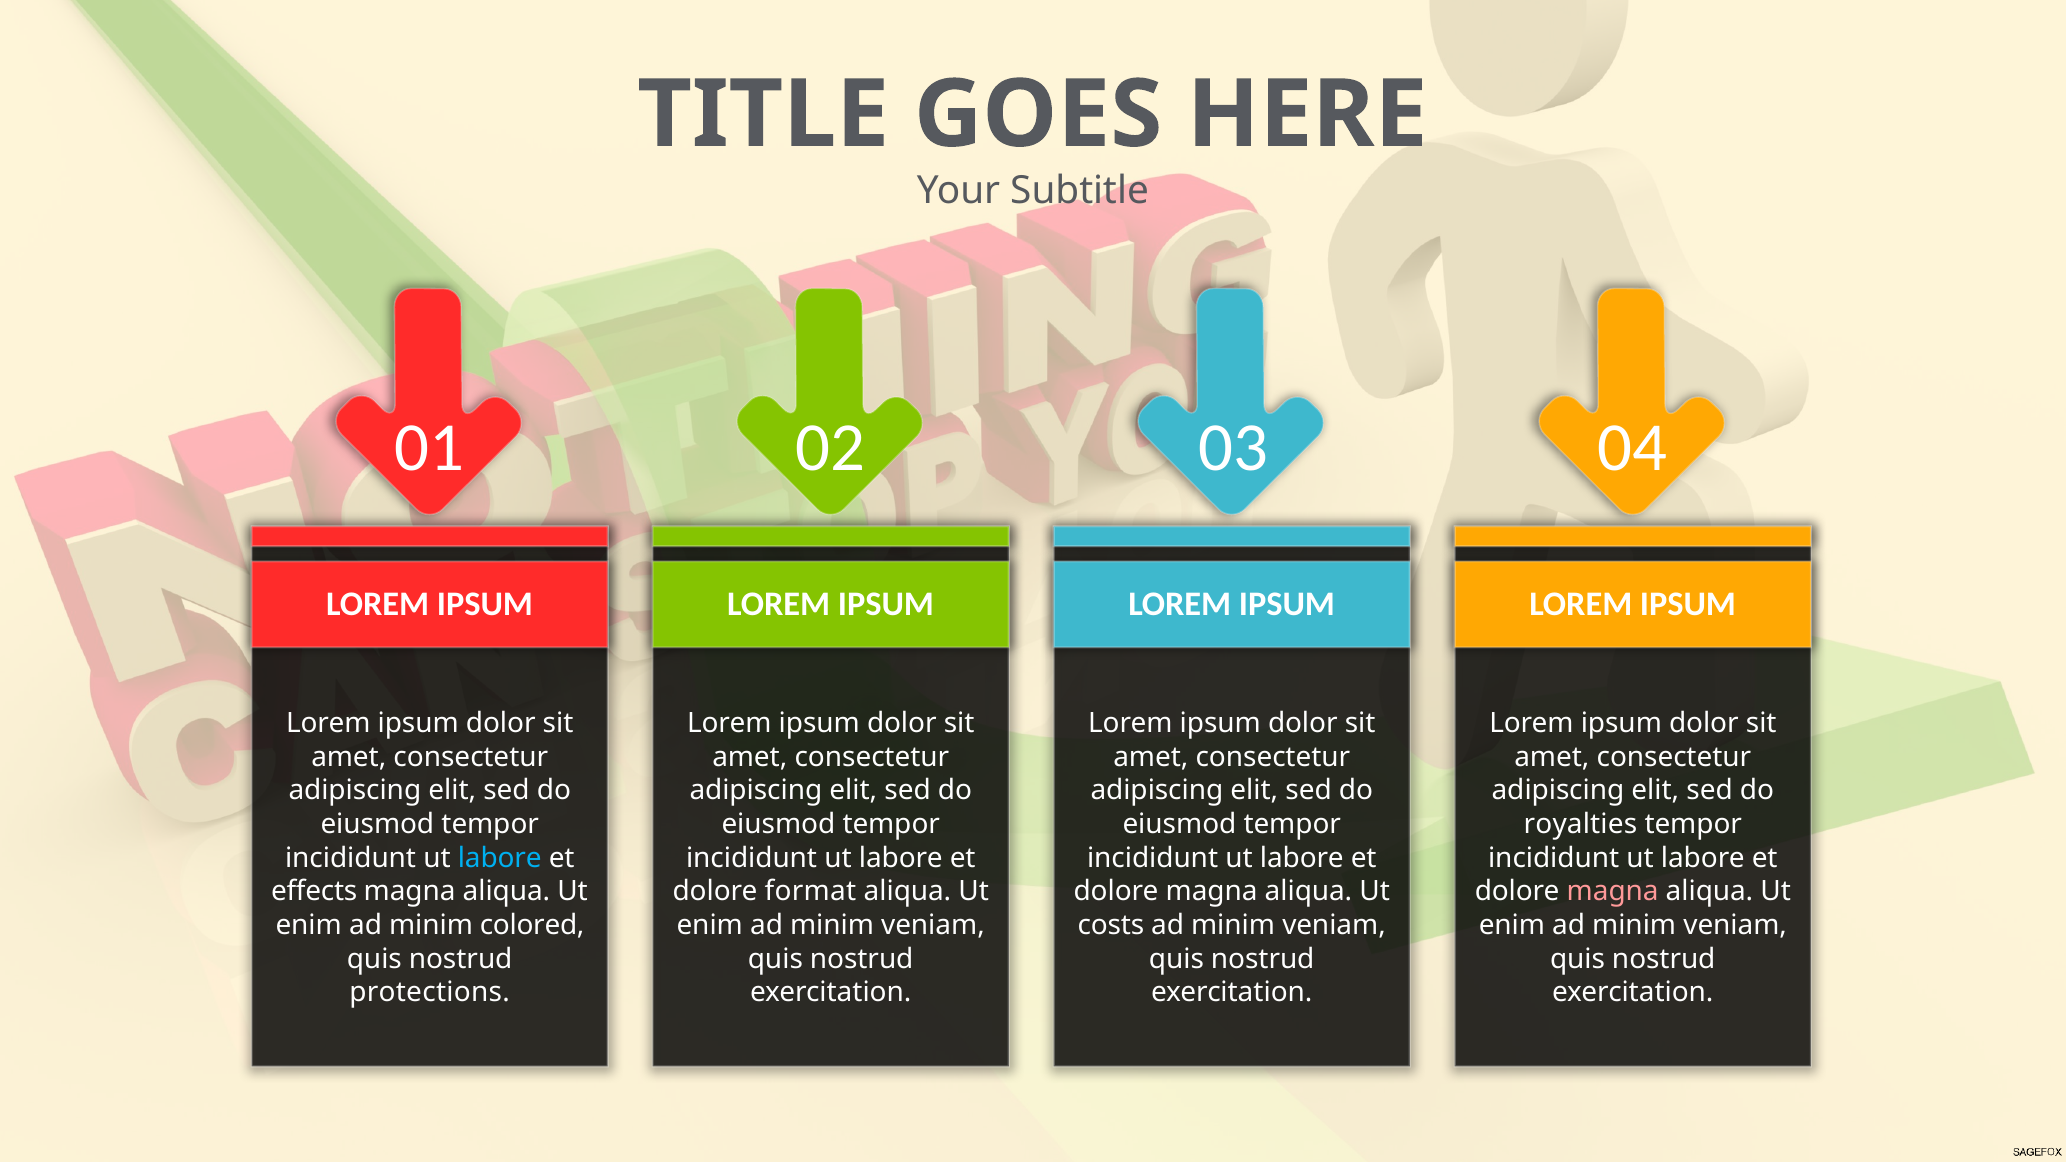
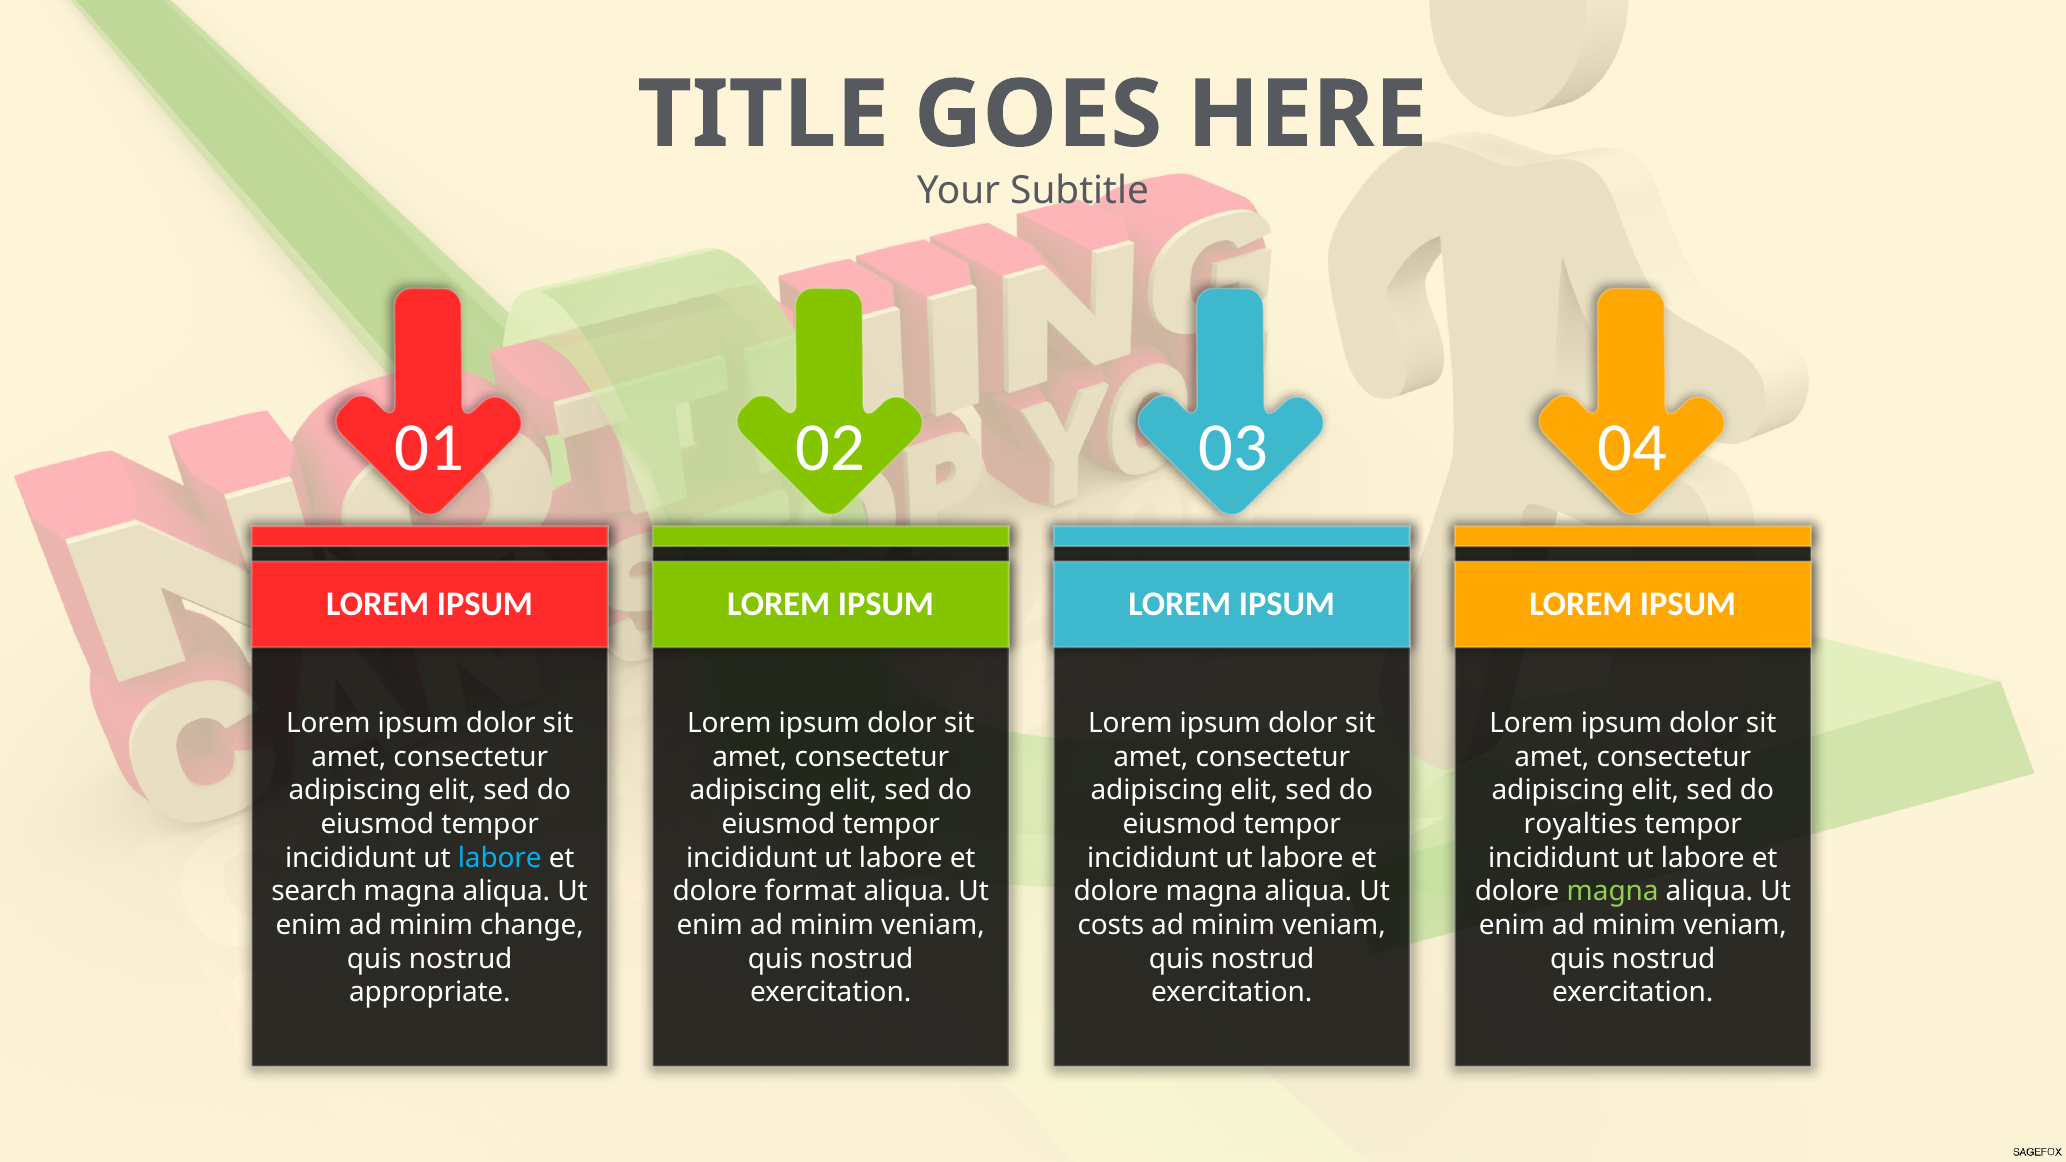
effects: effects -> search
magna at (1613, 892) colour: pink -> light green
colored: colored -> change
protections: protections -> appropriate
